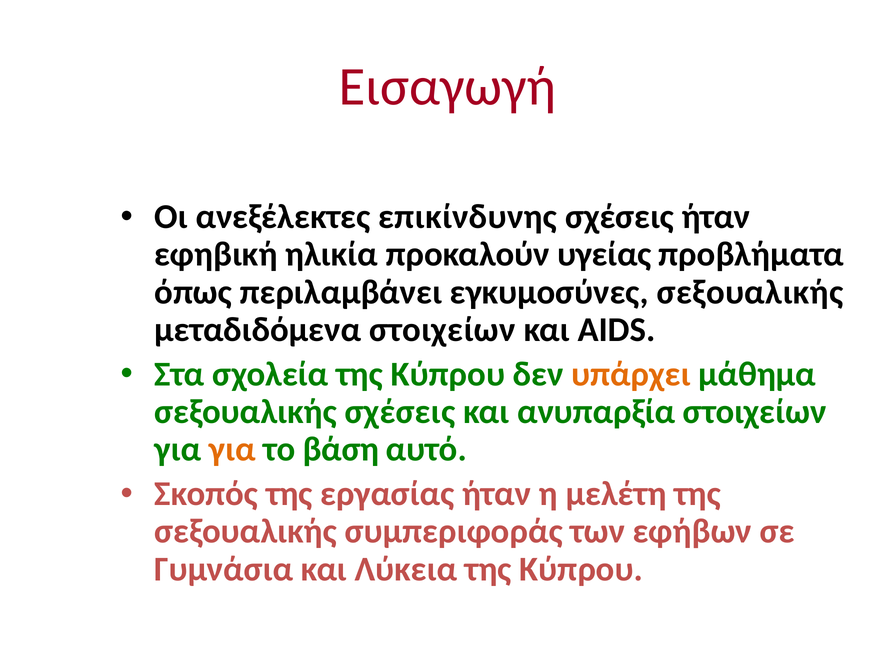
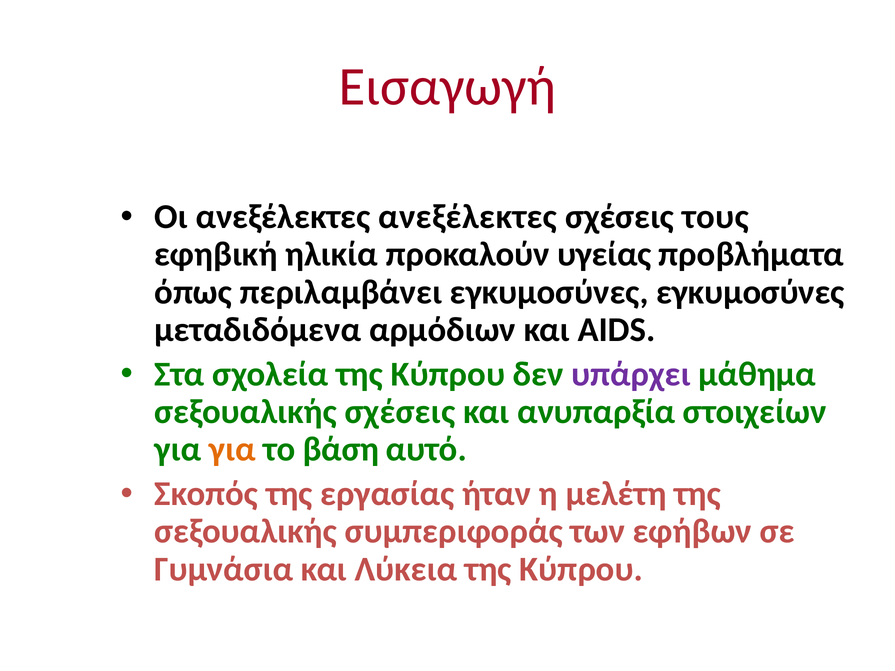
ανεξέλεκτες επικίνδυνης: επικίνδυνης -> ανεξέλεκτες
σχέσεις ήταν: ήταν -> τους
εγκυμοσύνες σεξουαλικής: σεξουαλικής -> εγκυμοσύνες
μεταδιδόμενα στοιχείων: στοιχείων -> αρμόδιων
υπάρχει colour: orange -> purple
